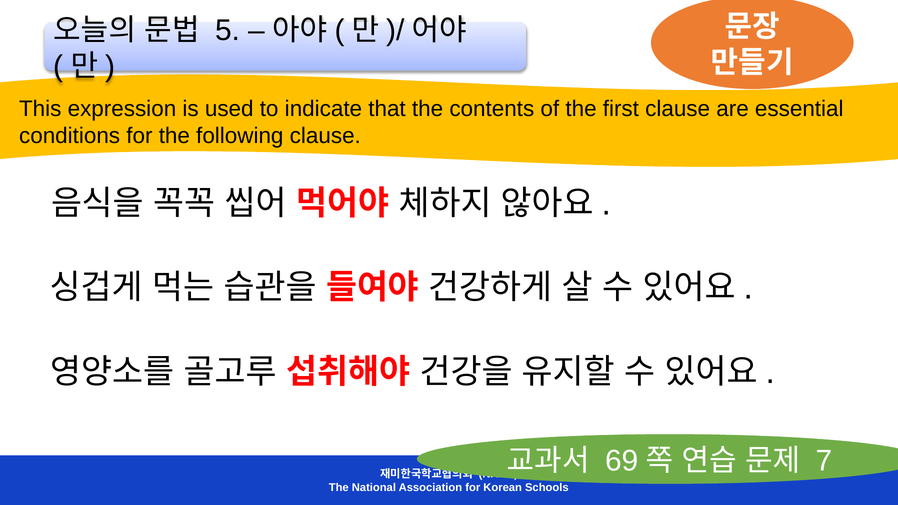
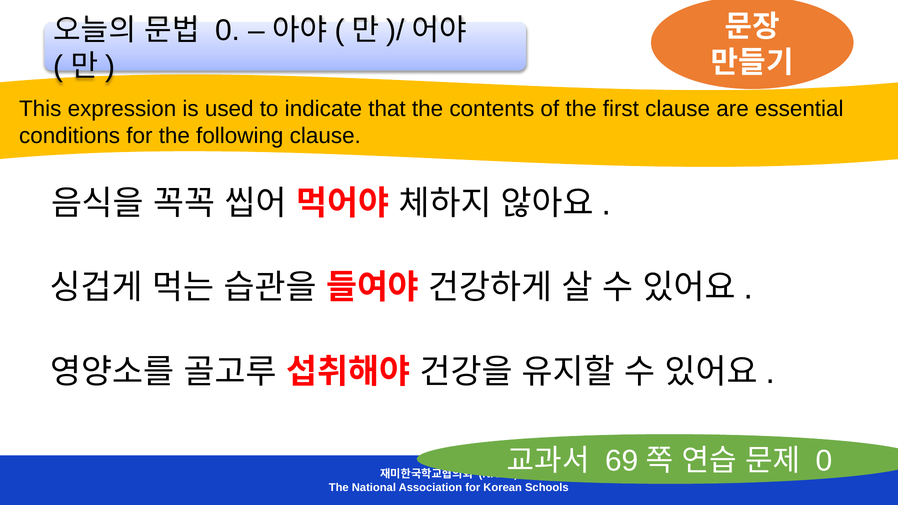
5 at (228, 30): 5 -> 0
7 at (824, 461): 7 -> 0
